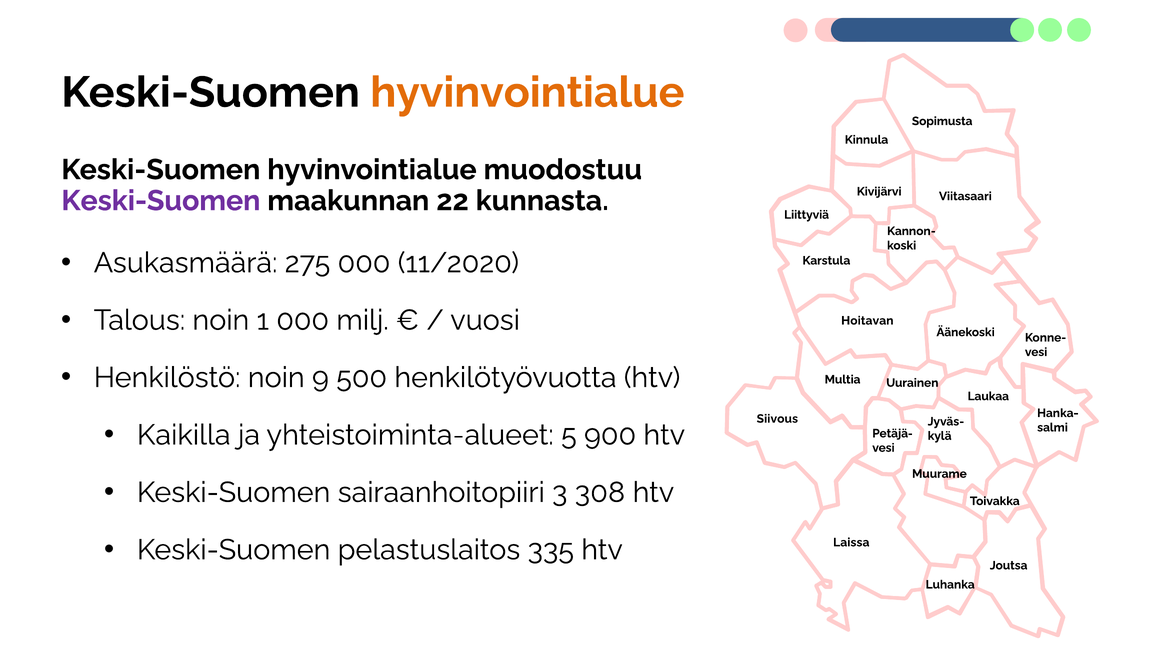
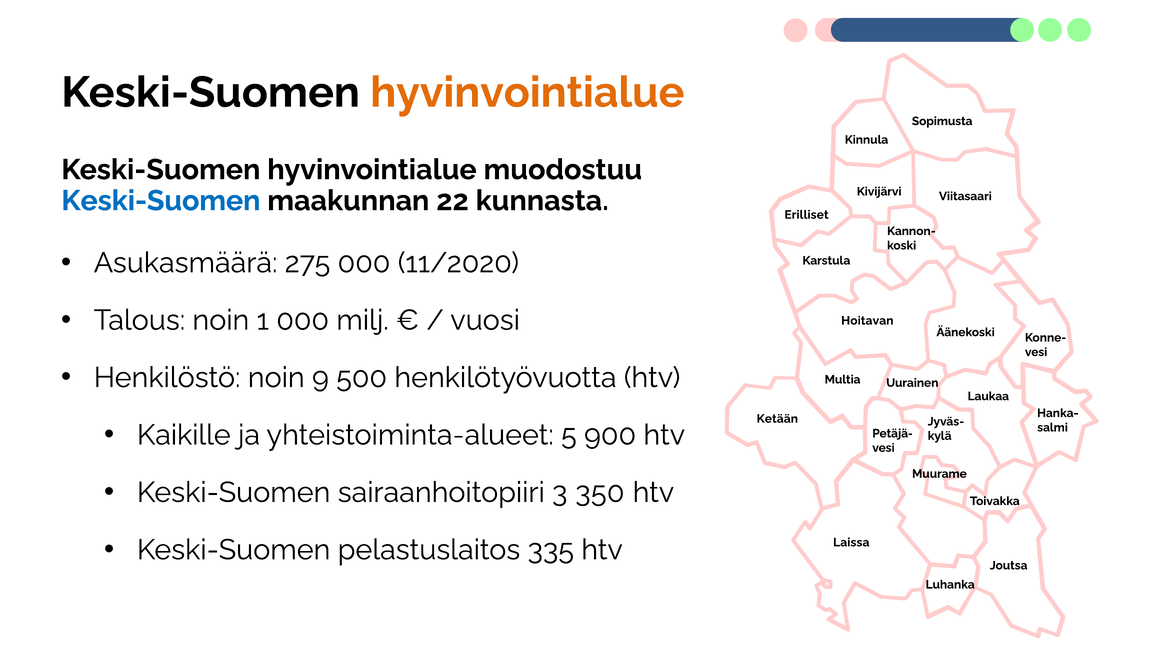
Keski-Suomen at (161, 201) colour: purple -> blue
Liittyviä: Liittyviä -> Erilliset
Siivous: Siivous -> Ketään
Kaikilla: Kaikilla -> Kaikille
308: 308 -> 350
